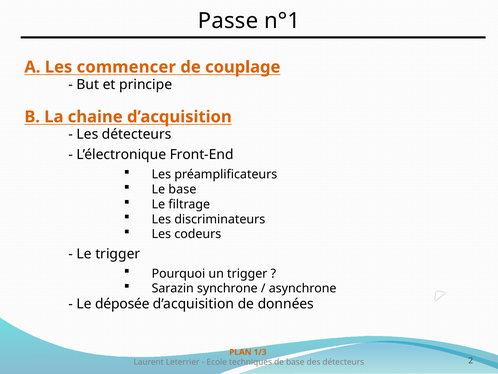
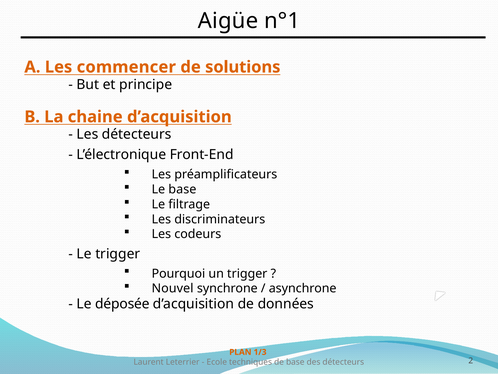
Passe: Passe -> Aigüe
couplage: couplage -> solutions
Sarazin: Sarazin -> Nouvel
